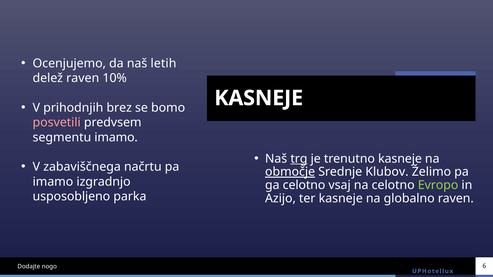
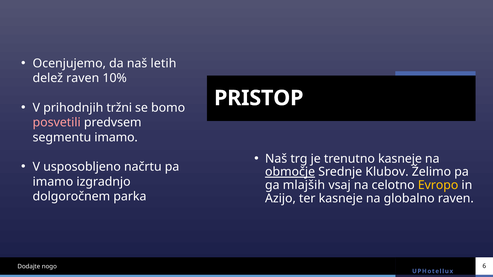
KASNEJE at (259, 98): KASNEJE -> PRISTOP
brez: brez -> tržni
trg underline: present -> none
zabaviščnega: zabaviščnega -> usposobljeno
ga celotno: celotno -> mlajših
Evropo colour: light green -> yellow
usposobljeno: usposobljeno -> dolgoročnem
